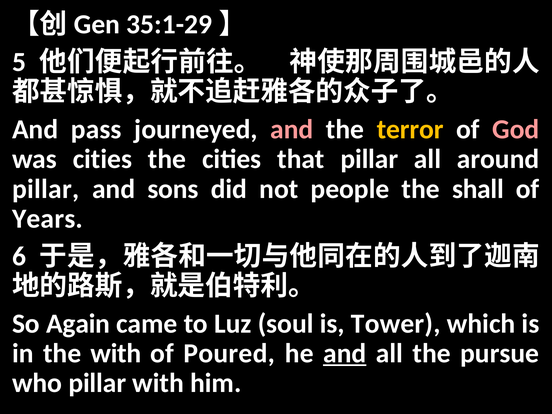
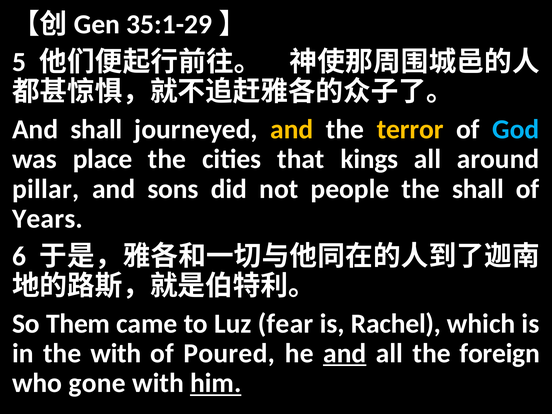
And pass: pass -> shall
and at (292, 129) colour: pink -> yellow
God colour: pink -> light blue
was cities: cities -> place
that pillar: pillar -> kings
Again: Again -> Them
soul: soul -> fear
Tower: Tower -> Rachel
pursue: pursue -> foreign
who pillar: pillar -> gone
him underline: none -> present
